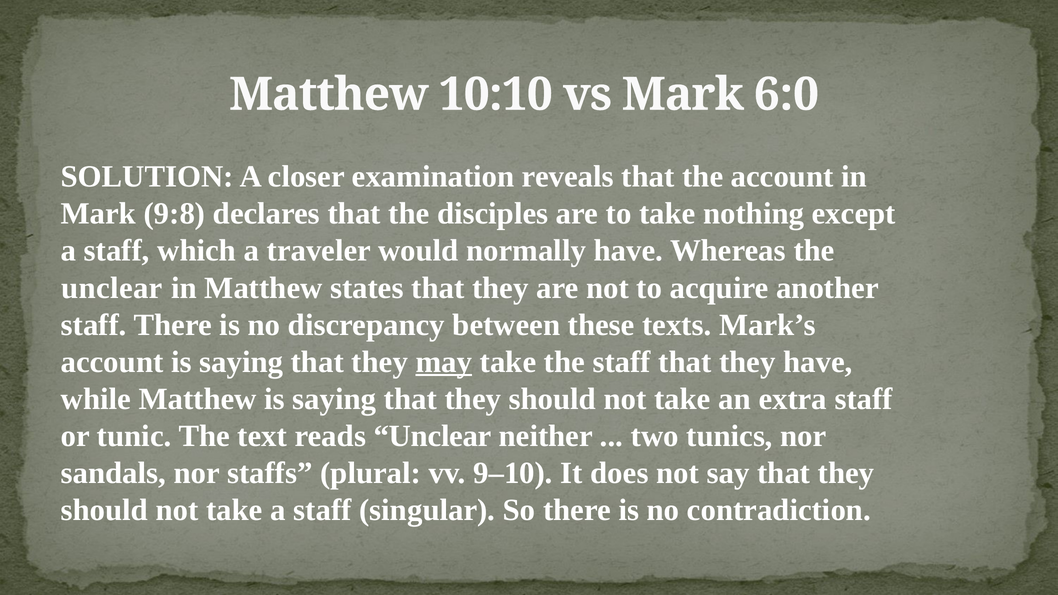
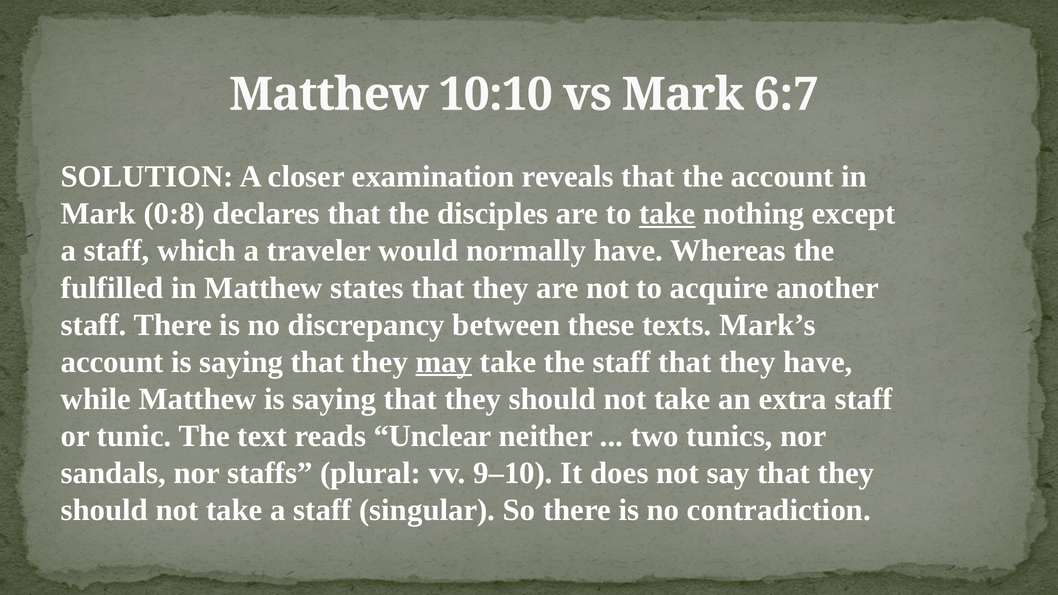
6:0: 6:0 -> 6:7
9:8: 9:8 -> 0:8
take at (667, 214) underline: none -> present
unclear at (112, 288): unclear -> fulfilled
